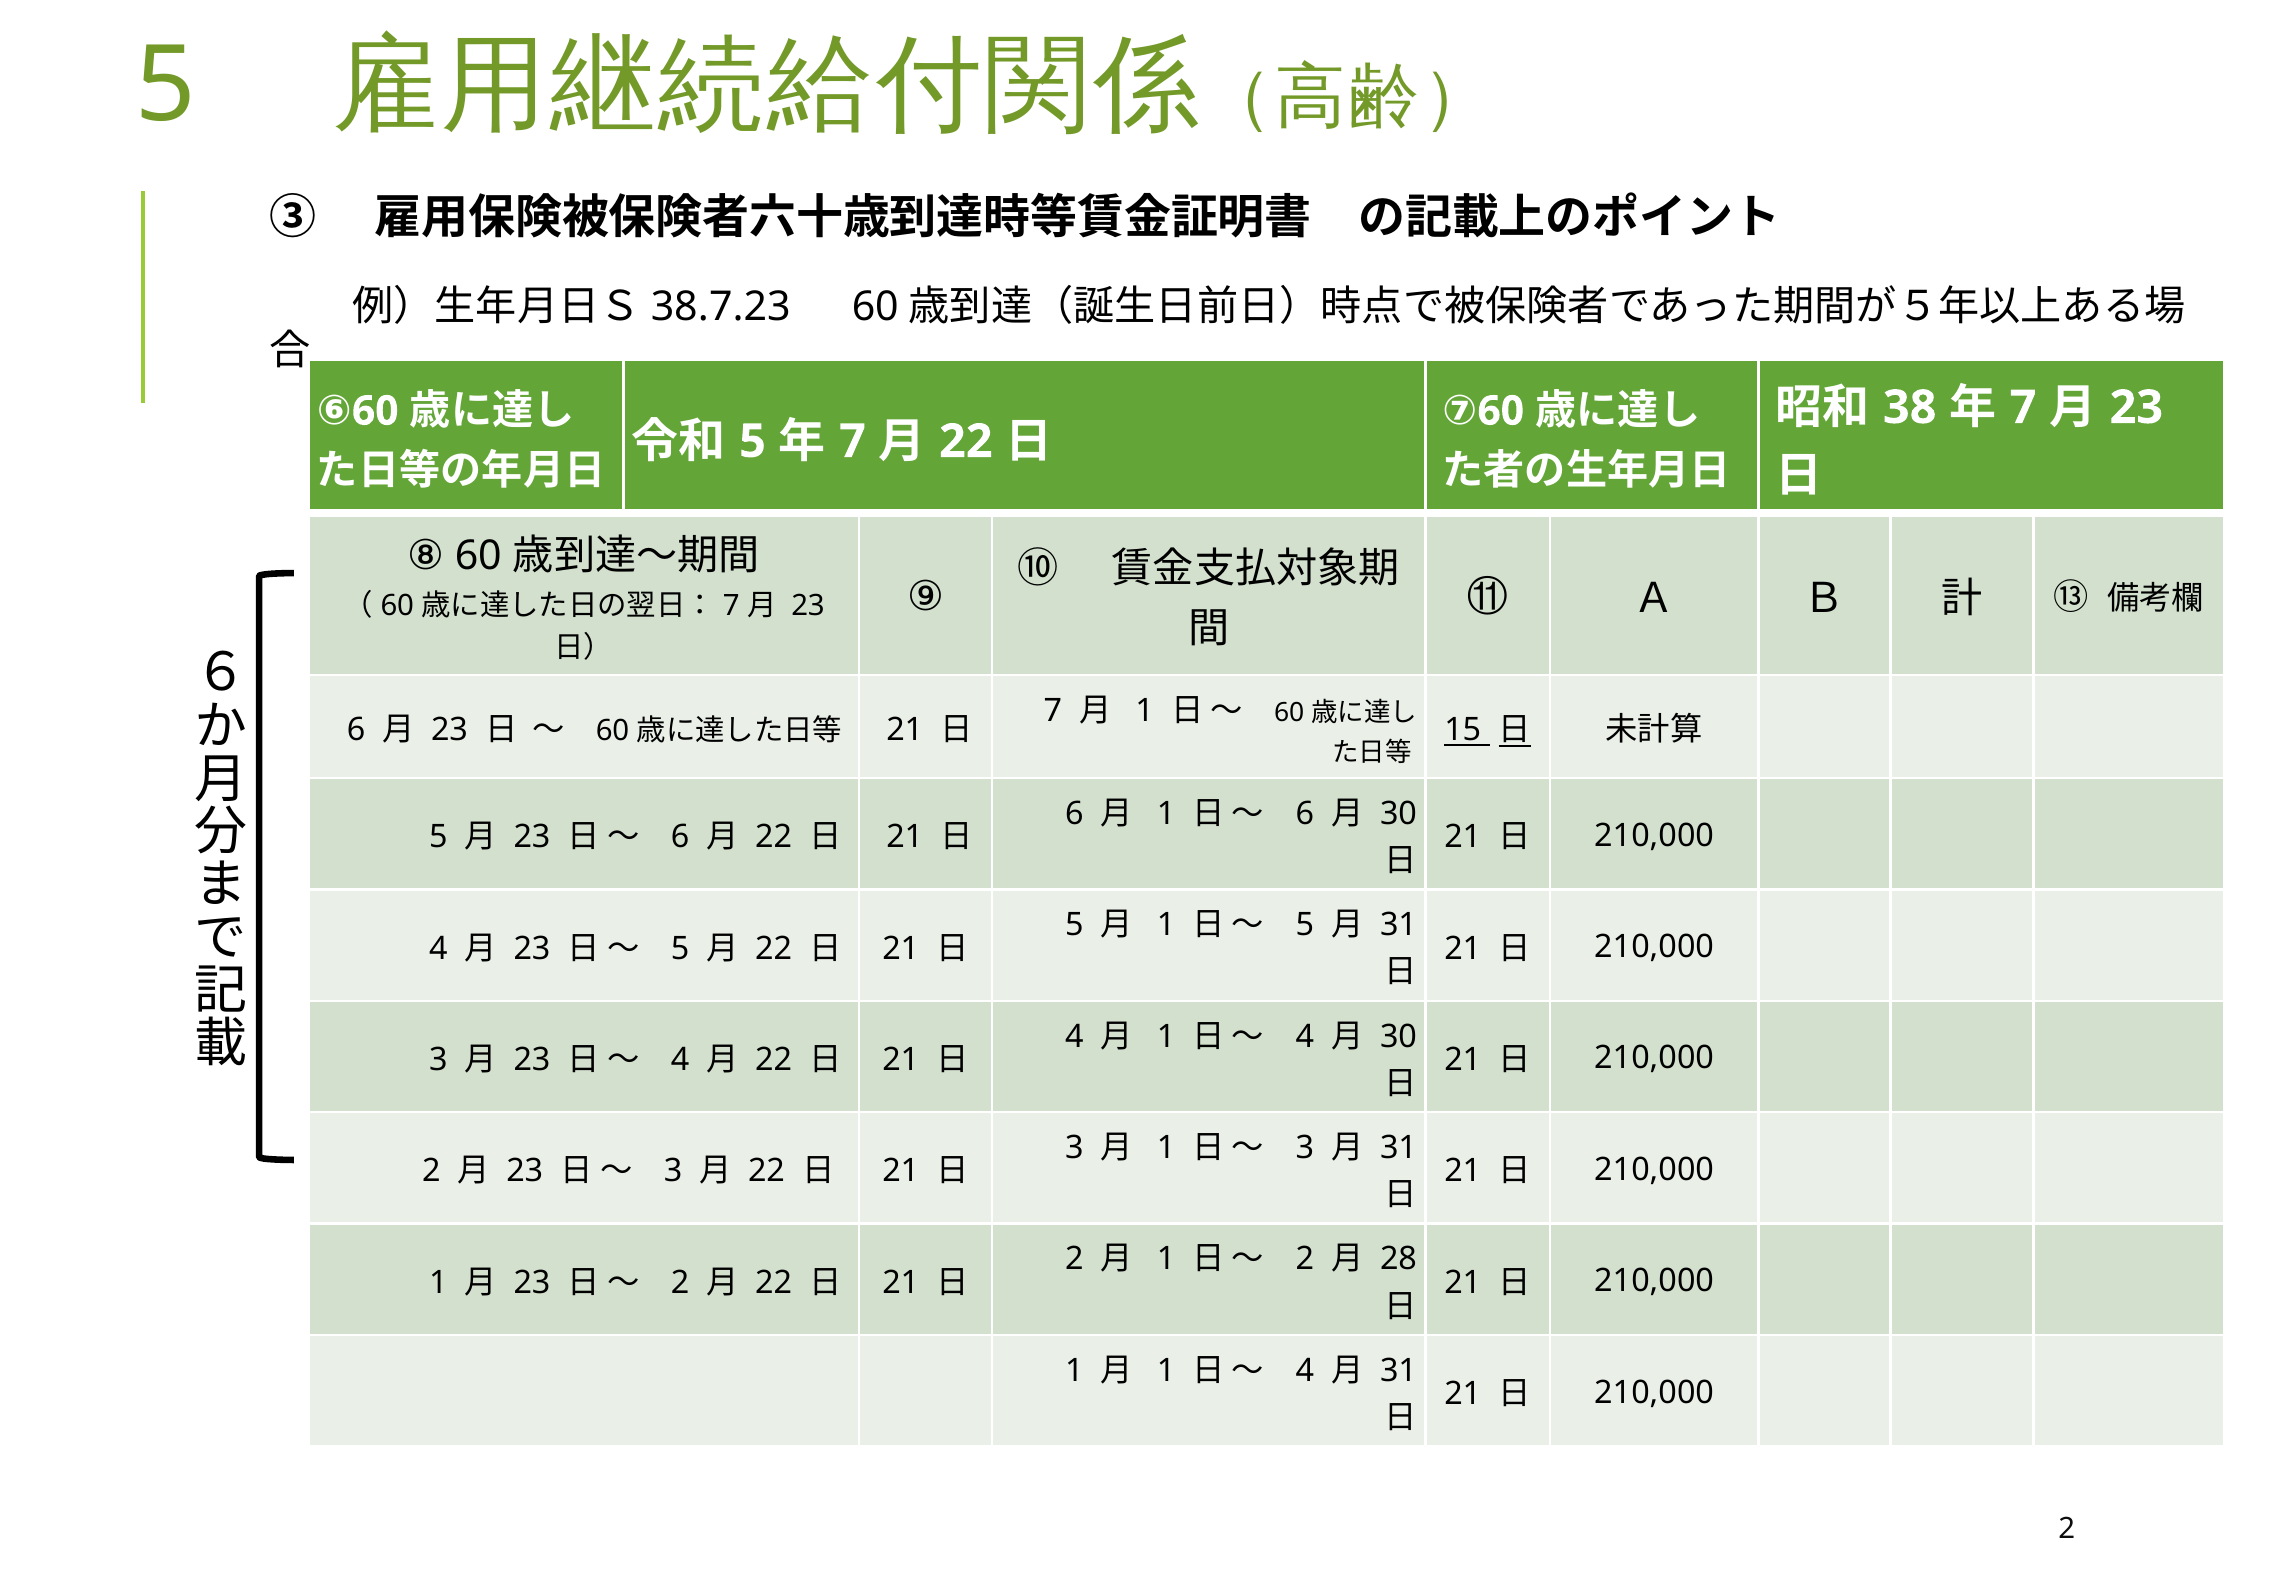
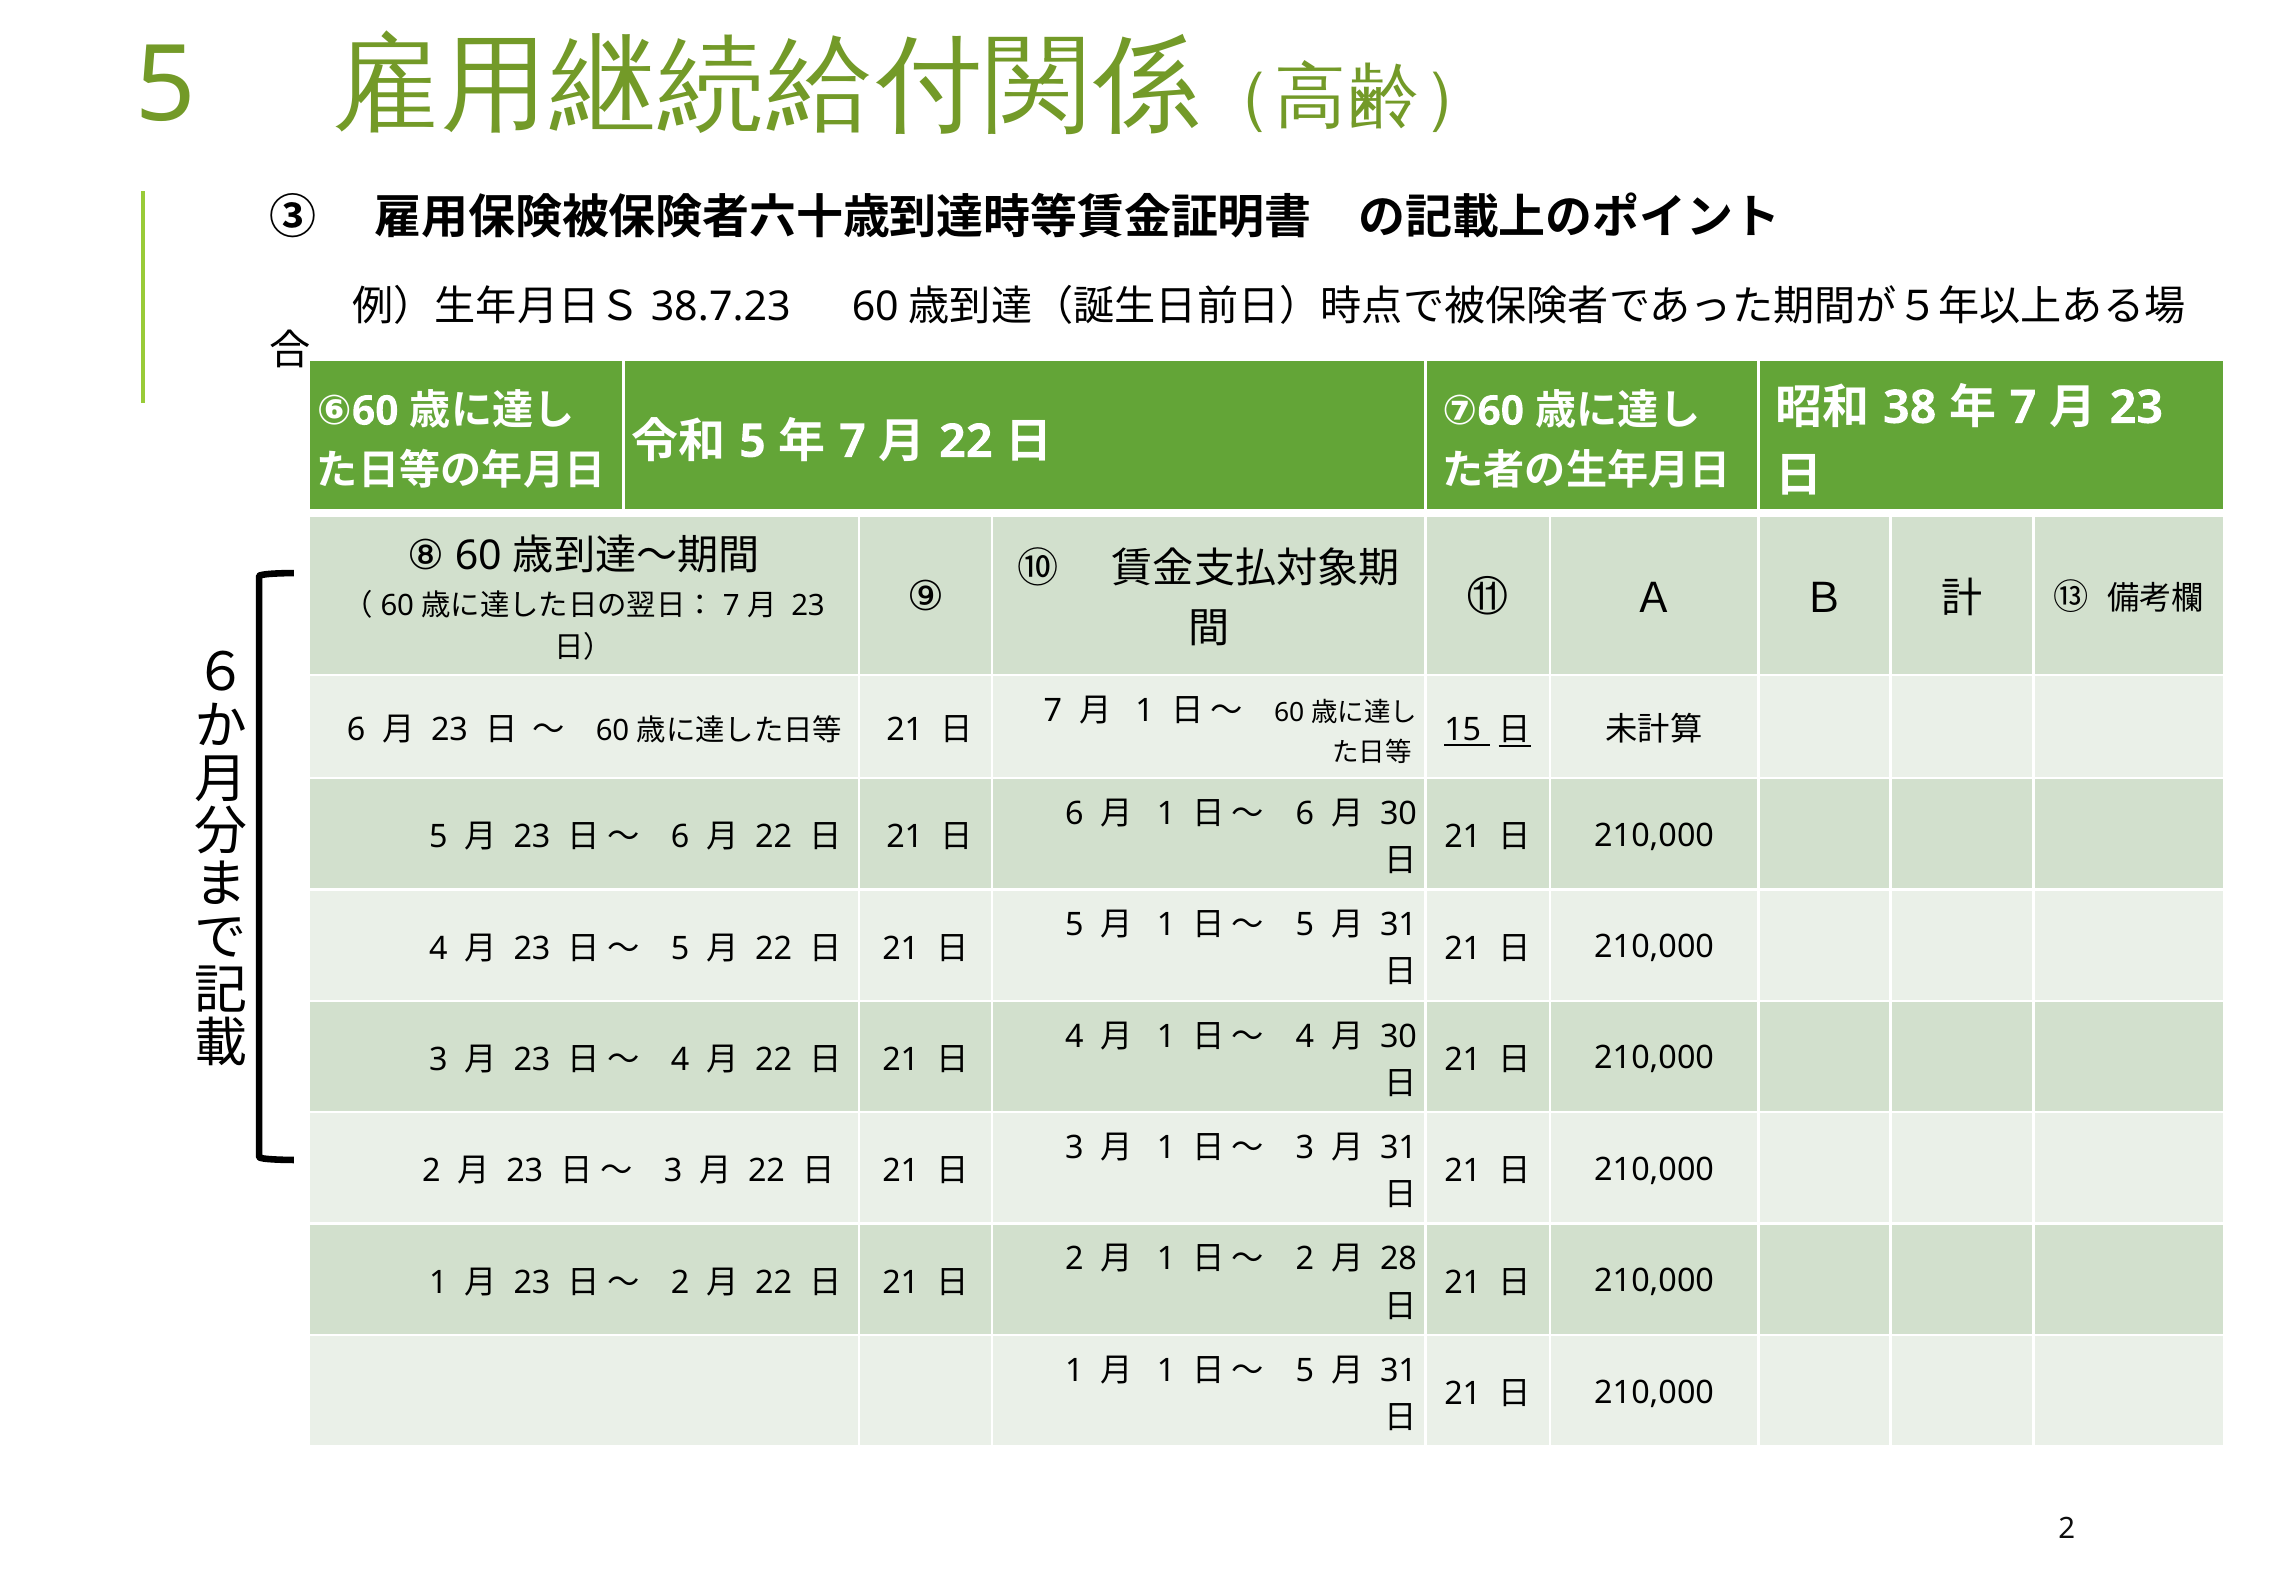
4 at (1305, 1370): 4 -> 5
